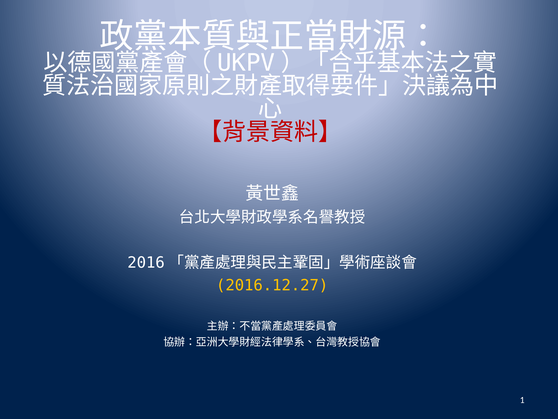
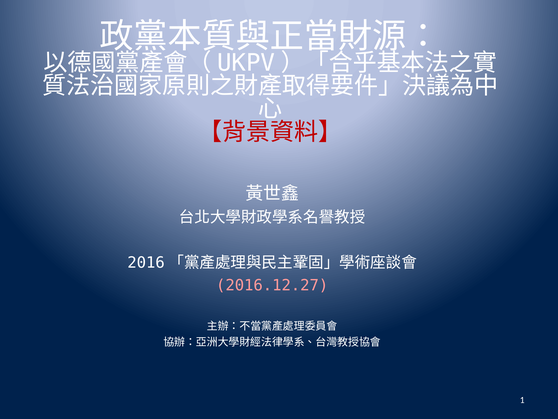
2016.12.27 colour: yellow -> pink
